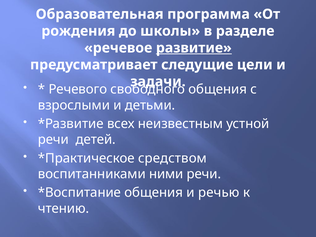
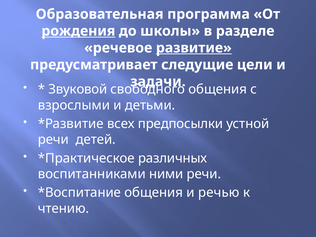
рождения underline: none -> present
Речевого: Речевого -> Звуковой
неизвестным: неизвестным -> предпосылки
средством: средством -> различных
